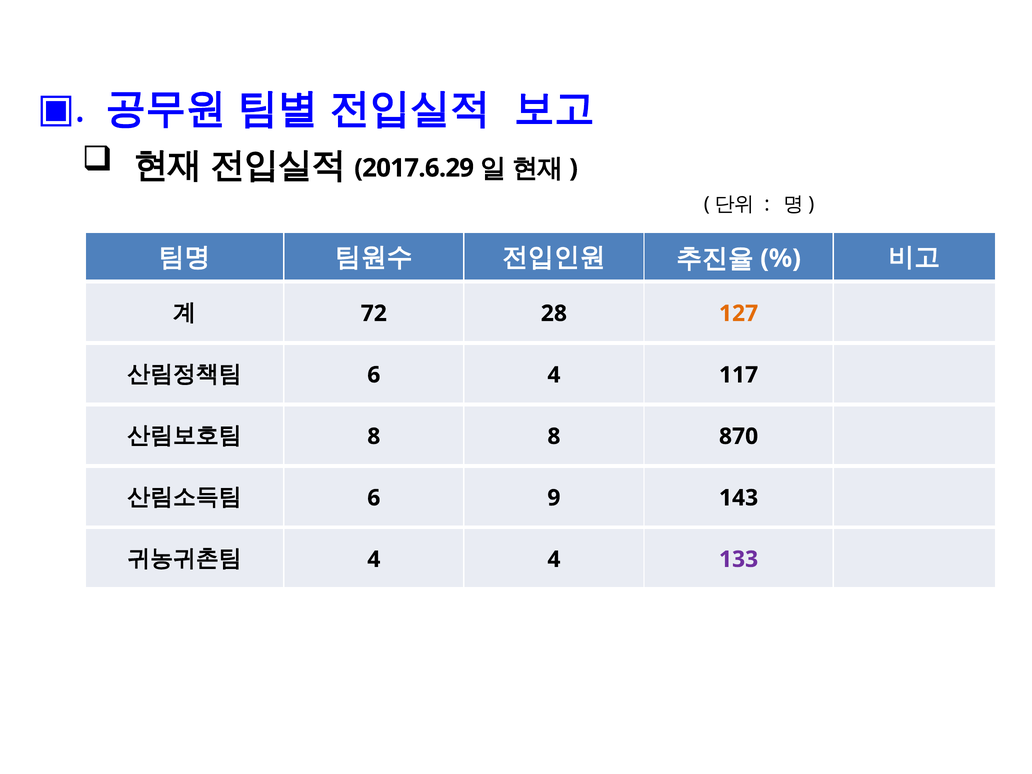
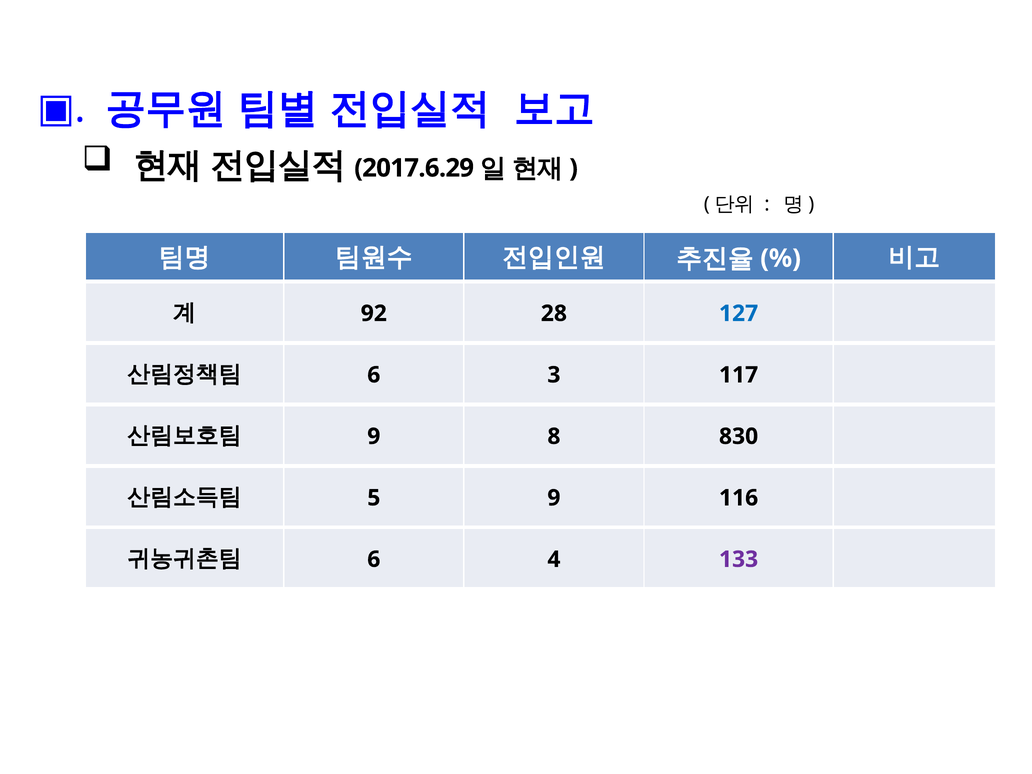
72: 72 -> 92
127 colour: orange -> blue
6 4: 4 -> 3
8 at (374, 436): 8 -> 9
870: 870 -> 830
6 at (374, 498): 6 -> 5
143: 143 -> 116
4 at (374, 559): 4 -> 6
